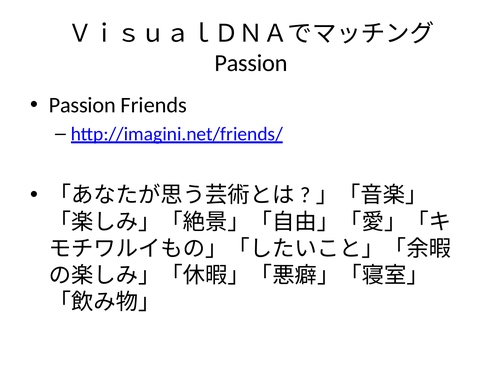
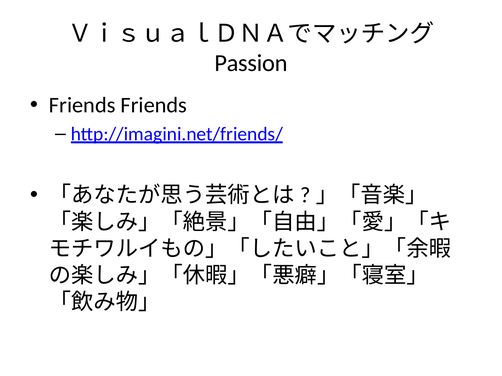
Passion at (82, 105): Passion -> Friends
